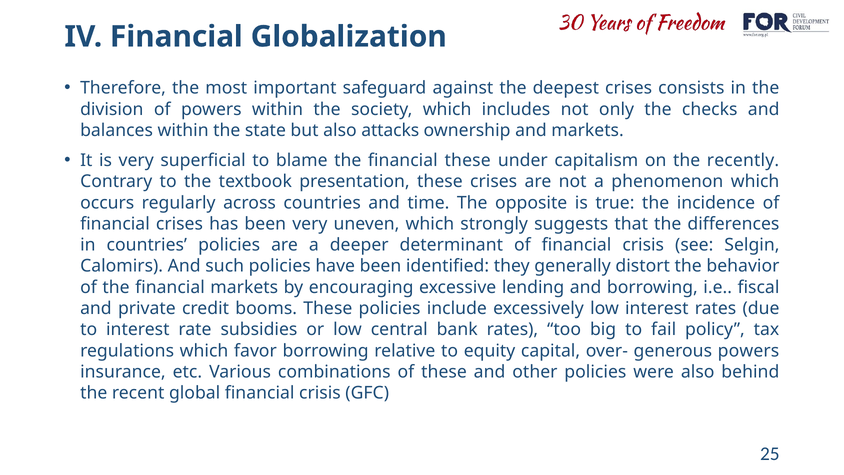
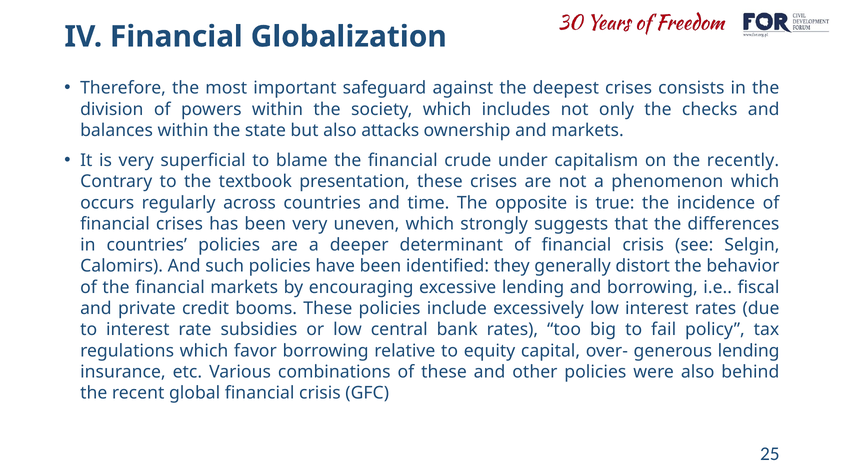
financial these: these -> crude
generous powers: powers -> lending
